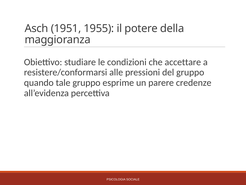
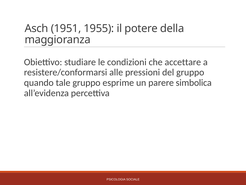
credenze: credenze -> simbolica
